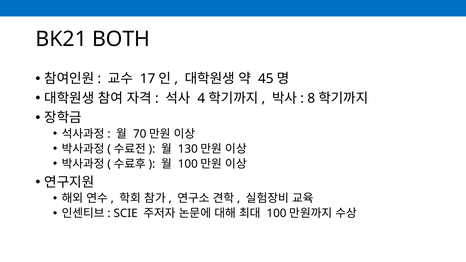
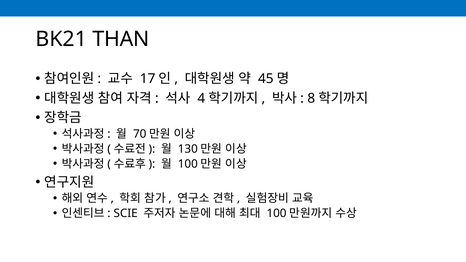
BOTH: BOTH -> THAN
